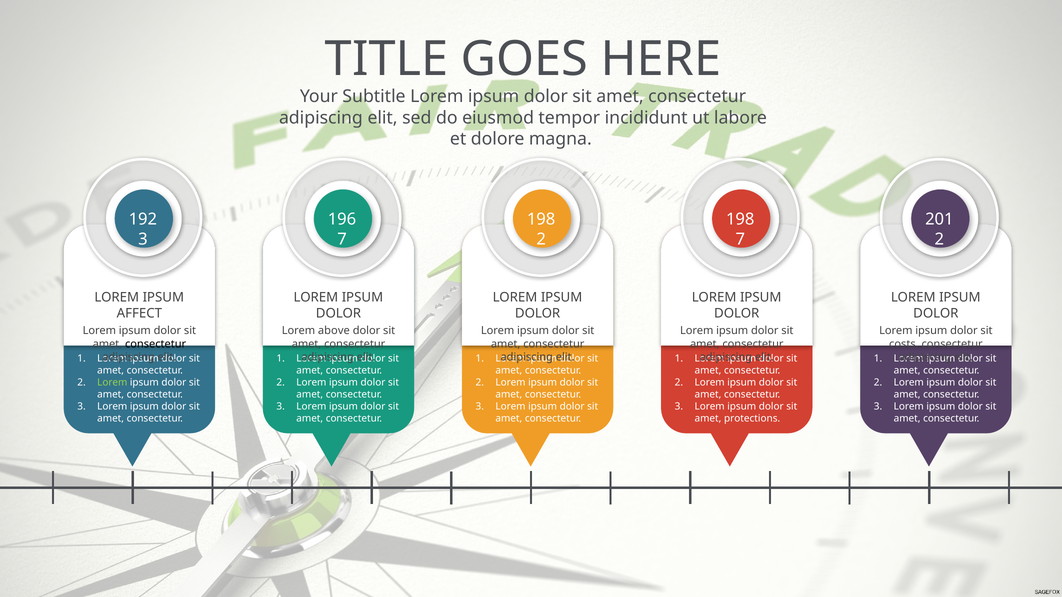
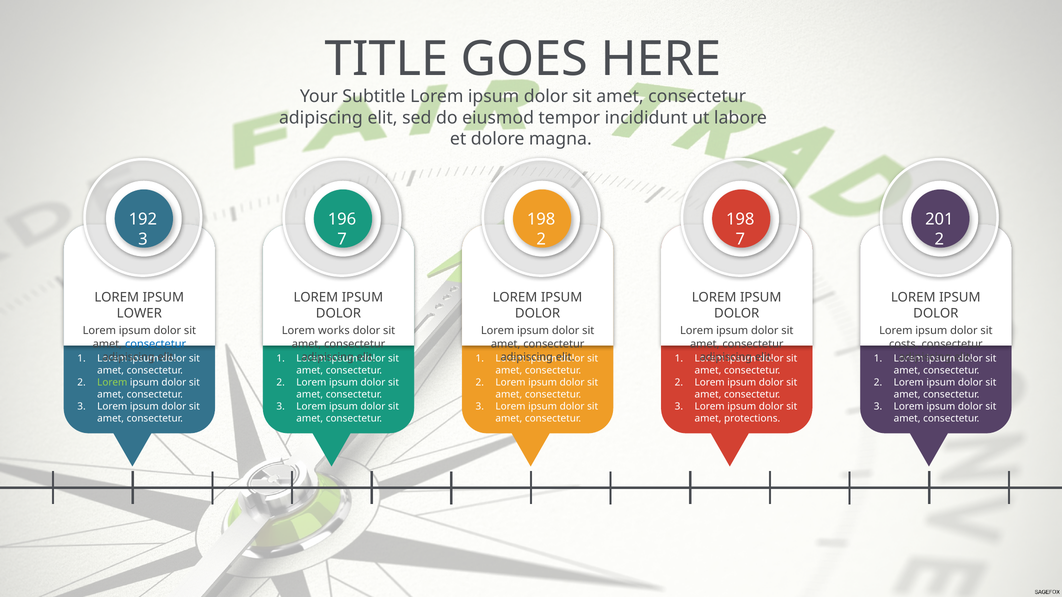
AFFECT: AFFECT -> LOWER
above: above -> works
consectetur at (156, 344) colour: black -> blue
